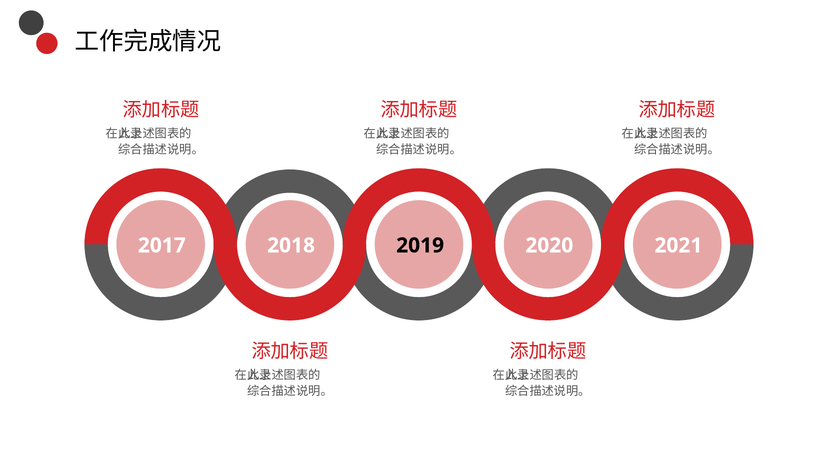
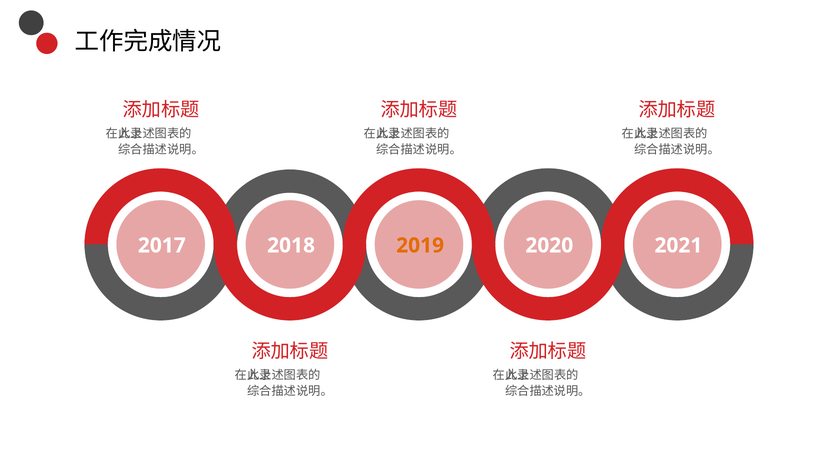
2019 colour: black -> orange
